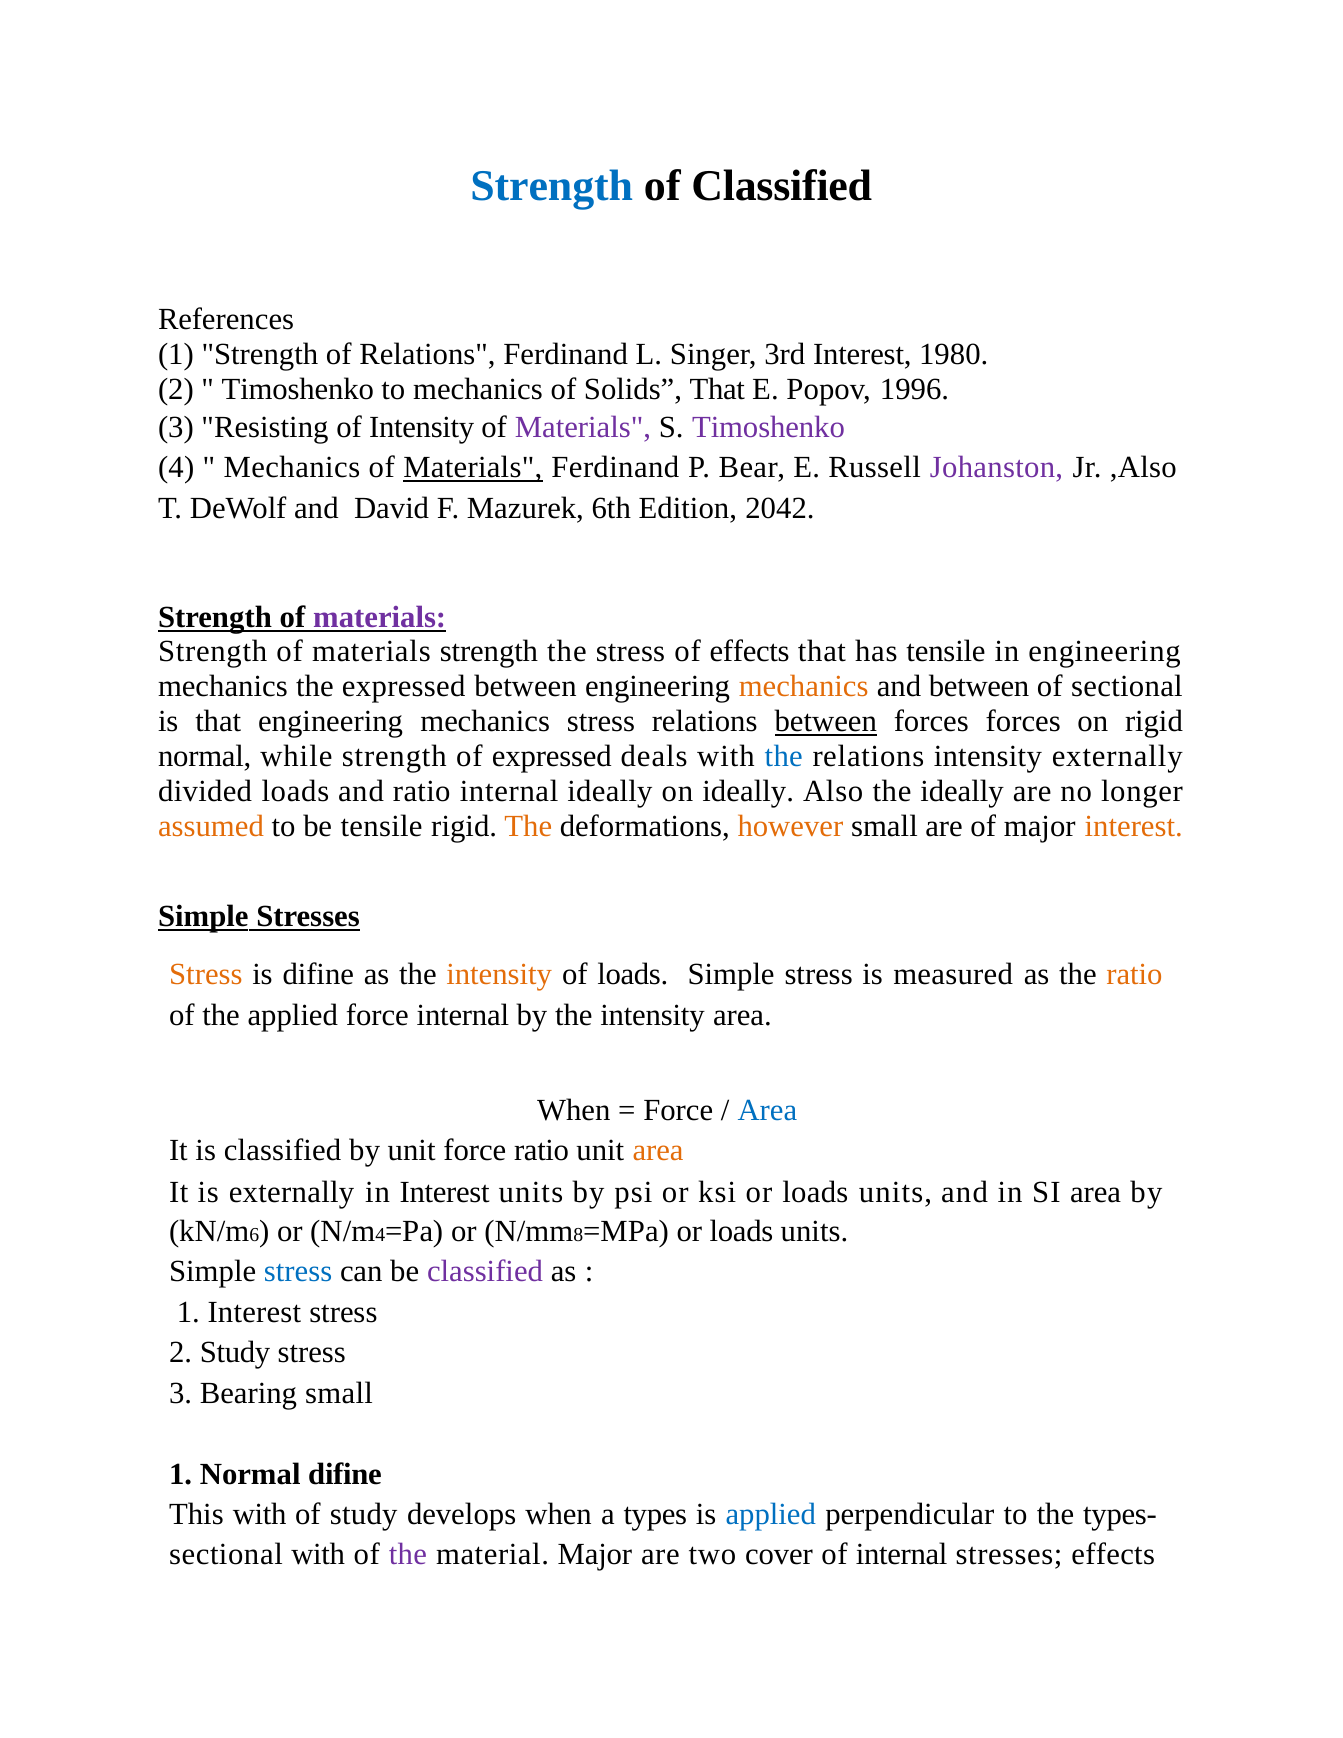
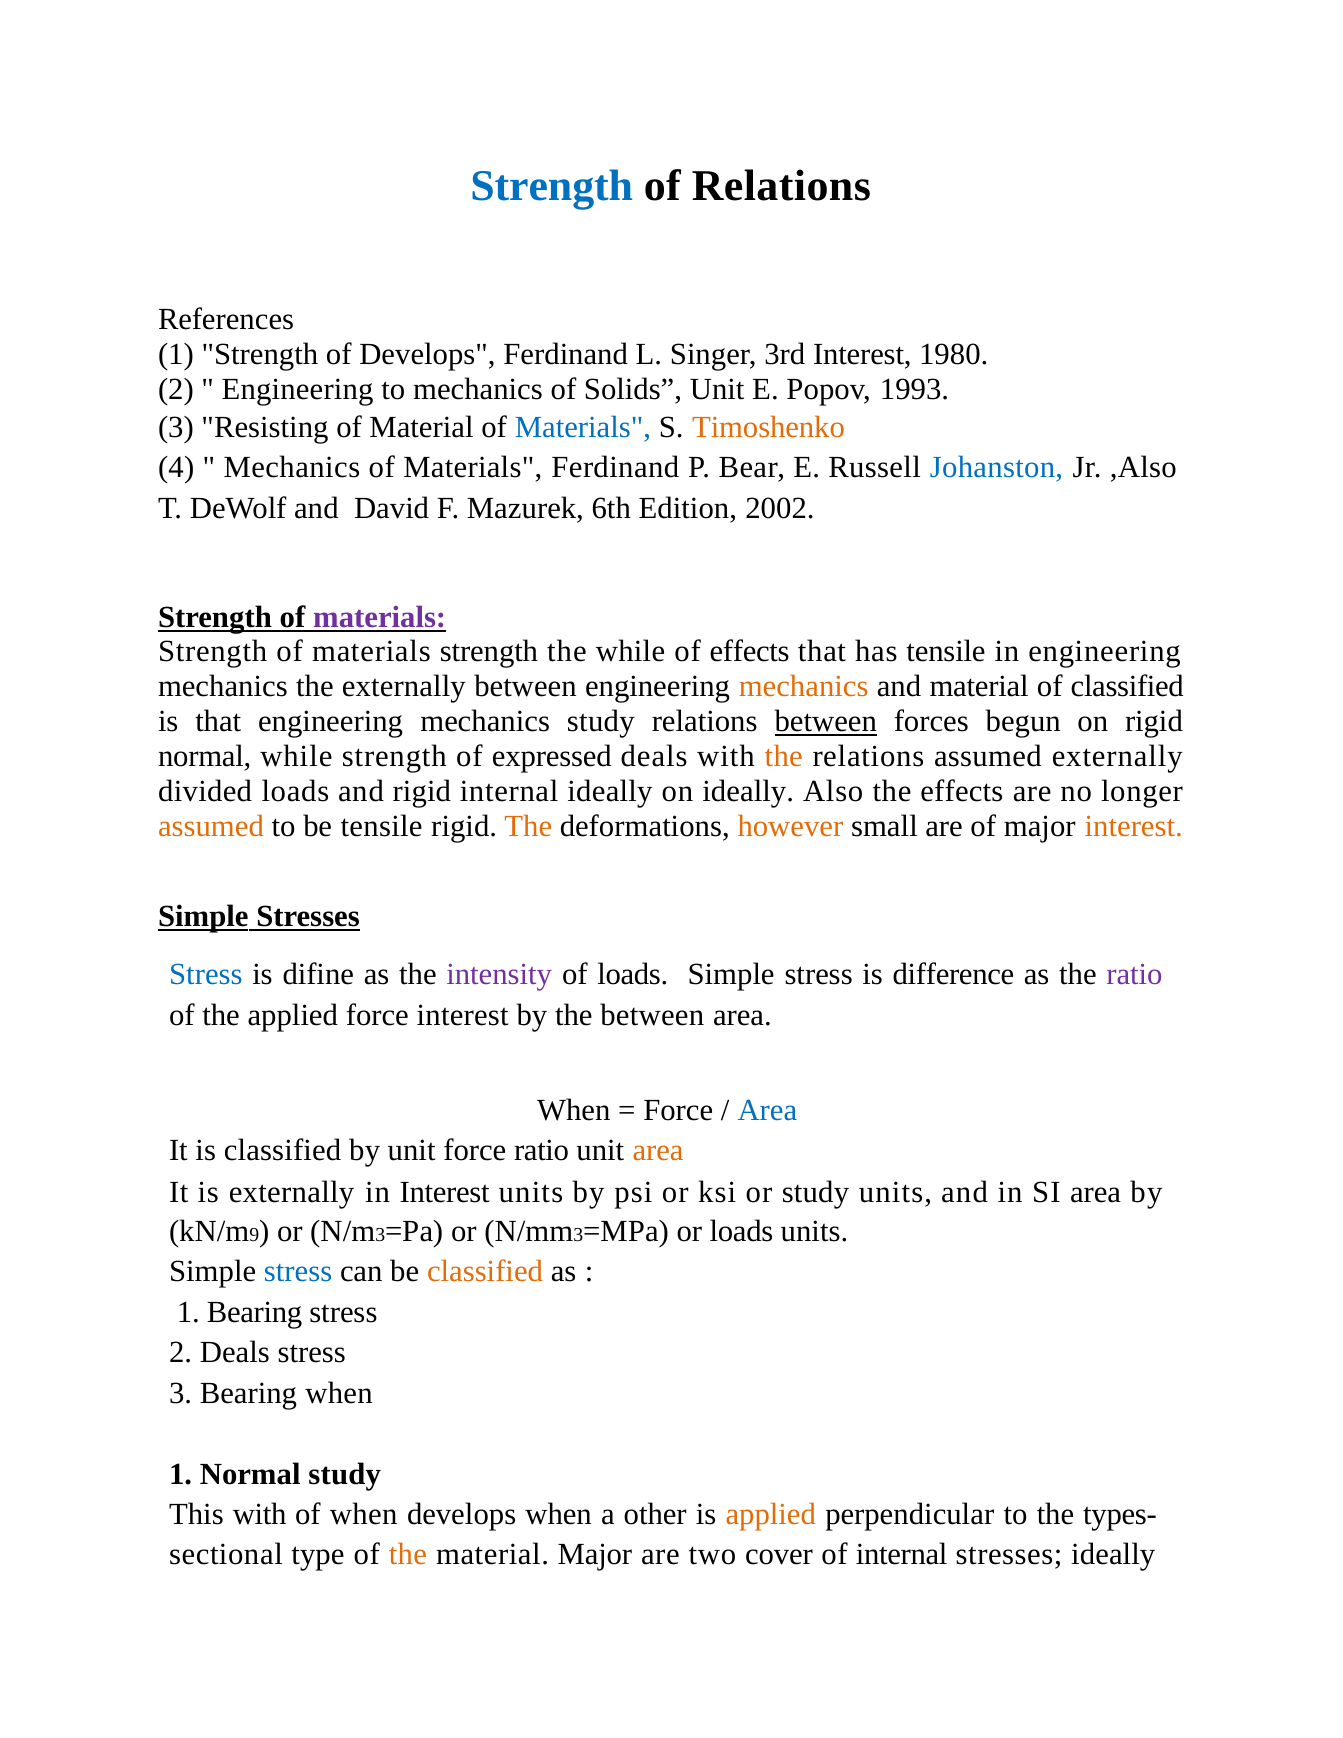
of Classified: Classified -> Relations
of Relations: Relations -> Develops
Timoshenko at (298, 389): Timoshenko -> Engineering
Solids That: That -> Unit
1996: 1996 -> 1993
of Intensity: Intensity -> Material
Materials at (583, 427) colour: purple -> blue
Timoshenko at (768, 427) colour: purple -> orange
Materials at (473, 468) underline: present -> none
Johanston colour: purple -> blue
2042: 2042 -> 2002
the stress: stress -> while
the expressed: expressed -> externally
and between: between -> material
of sectional: sectional -> classified
mechanics stress: stress -> study
forces forces: forces -> begun
the at (784, 756) colour: blue -> orange
relations intensity: intensity -> assumed
and ratio: ratio -> rigid
the ideally: ideally -> effects
Stress at (206, 975) colour: orange -> blue
intensity at (499, 975) colour: orange -> purple
measured: measured -> difference
ratio at (1134, 975) colour: orange -> purple
force internal: internal -> interest
by the intensity: intensity -> between
ksi or loads: loads -> study
6: 6 -> 9
4 at (380, 1235): 4 -> 3
8 at (578, 1235): 8 -> 3
classified at (485, 1272) colour: purple -> orange
1 Interest: Interest -> Bearing
2 Study: Study -> Deals
Bearing small: small -> when
Normal difine: difine -> study
of study: study -> when
types: types -> other
applied at (771, 1515) colour: blue -> orange
sectional with: with -> type
the at (408, 1555) colour: purple -> orange
stresses effects: effects -> ideally
